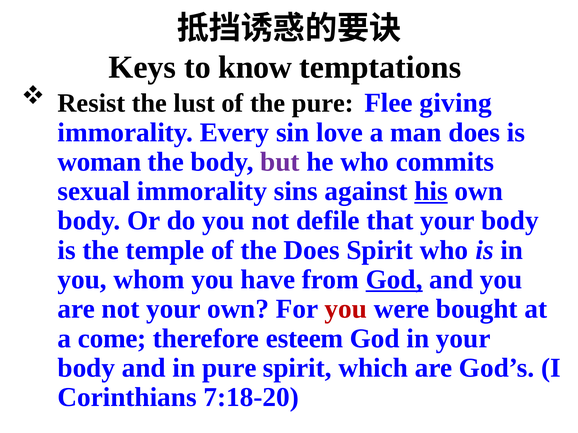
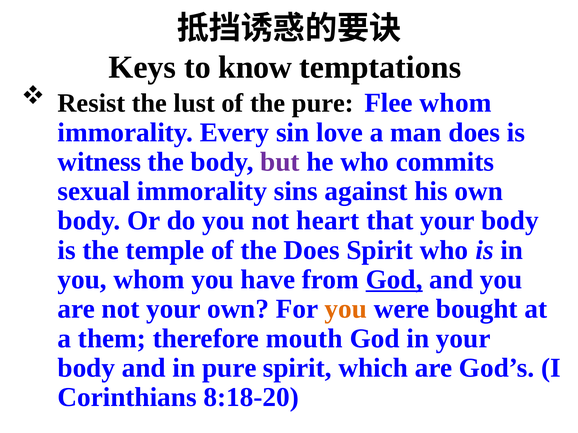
Flee giving: giving -> whom
woman: woman -> witness
his underline: present -> none
defile: defile -> heart
you at (346, 309) colour: red -> orange
come: come -> them
esteem: esteem -> mouth
7:18-20: 7:18-20 -> 8:18-20
